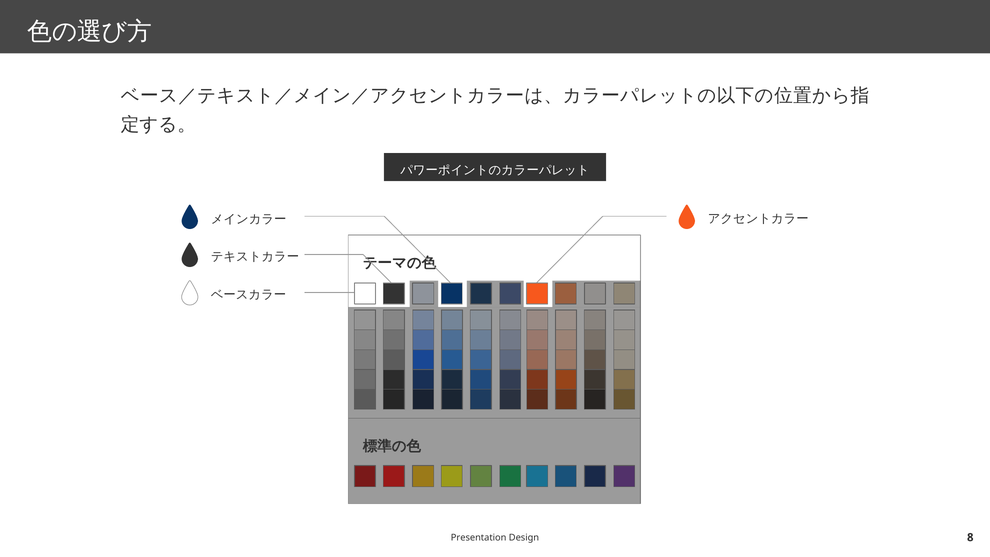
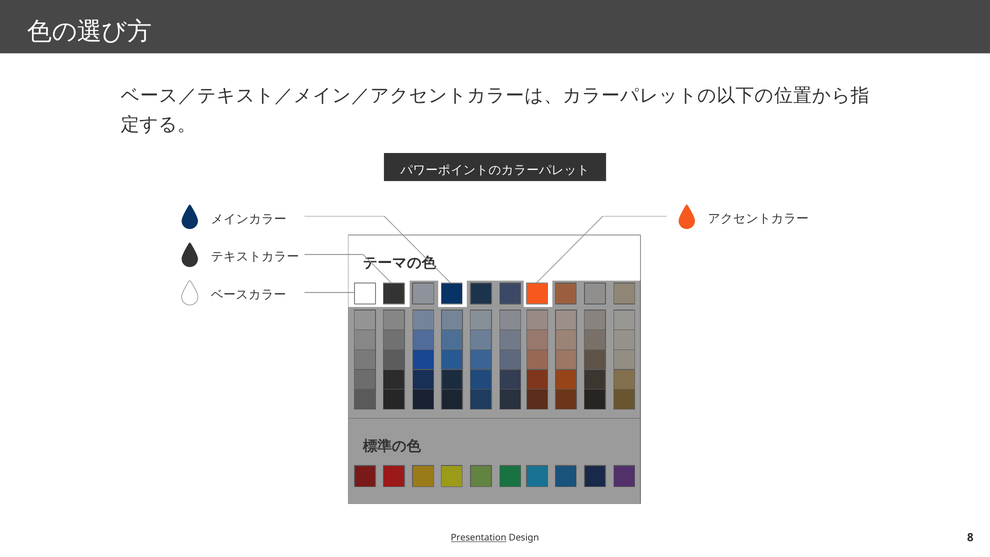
Presentation underline: none -> present
